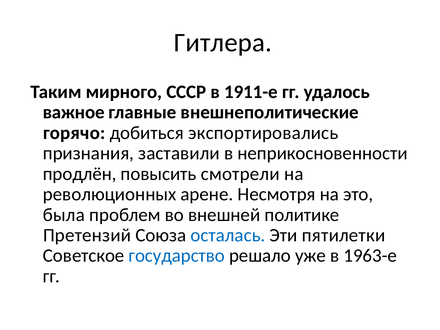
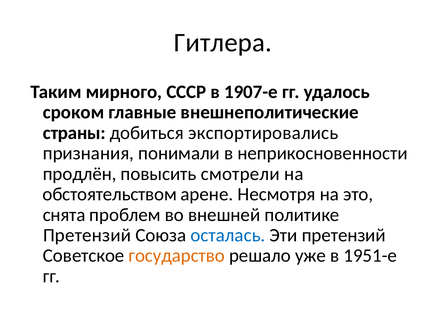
1911-е: 1911-е -> 1907-е
важное: важное -> сроком
горячо: горячо -> страны
заставили: заставили -> понимали
революционных: революционных -> обстоятельством
была: была -> снята
Эти пятилетки: пятилетки -> претензий
государство colour: blue -> orange
1963-е: 1963-е -> 1951-е
